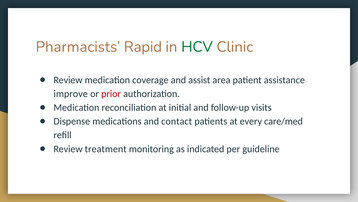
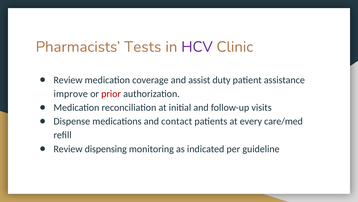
Rapid: Rapid -> Tests
HCV colour: green -> purple
area: area -> duty
treatment: treatment -> dispensing
